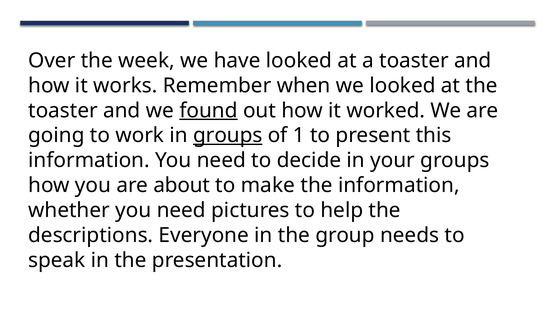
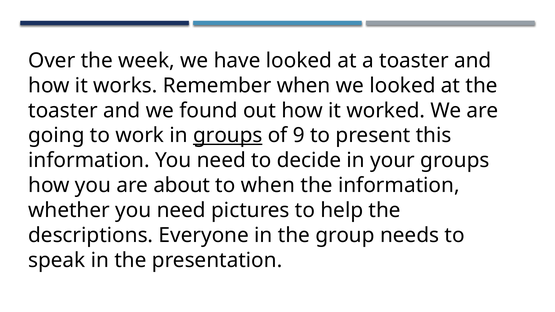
found underline: present -> none
1: 1 -> 9
to make: make -> when
